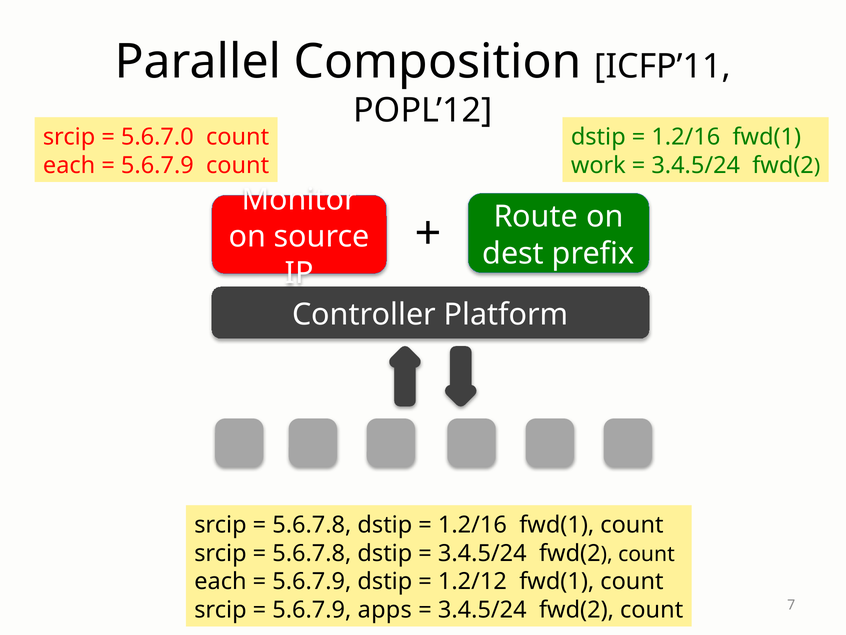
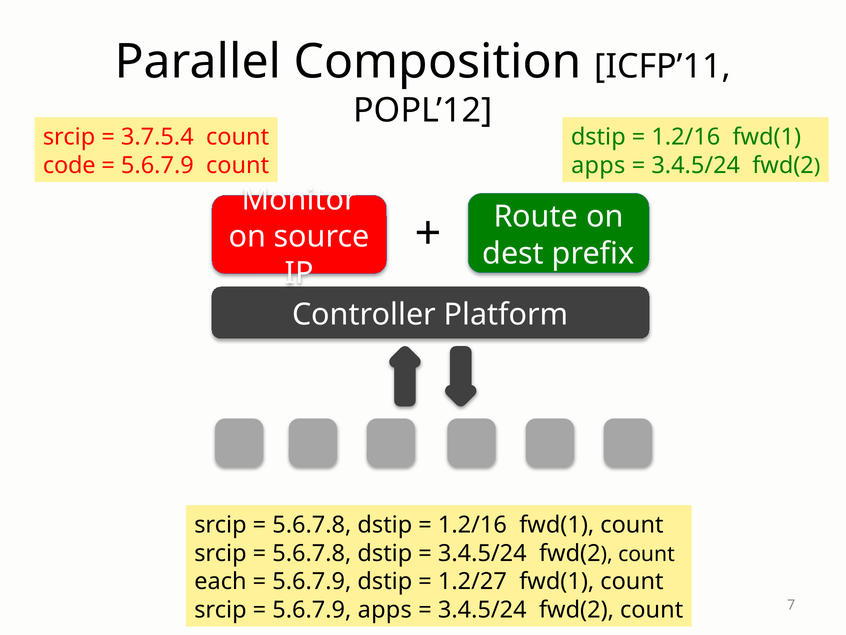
5.6.7.0: 5.6.7.0 -> 3.7.5.4
each at (69, 165): each -> code
work at (598, 165): work -> apps
1.2/12: 1.2/12 -> 1.2/27
